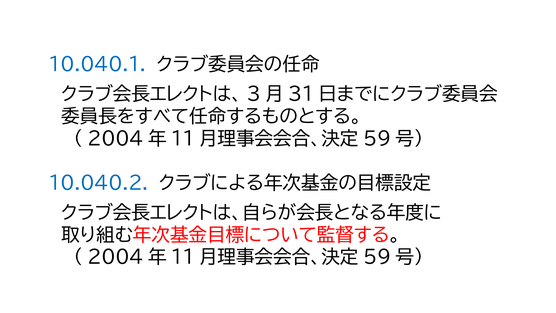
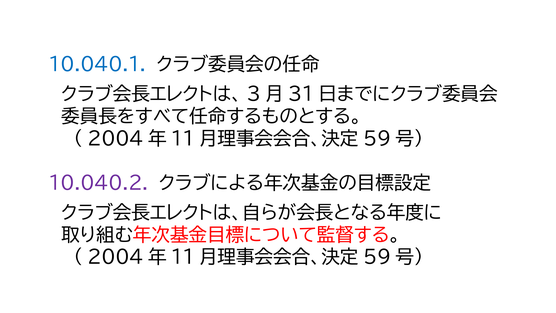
10.040.2 colour: blue -> purple
